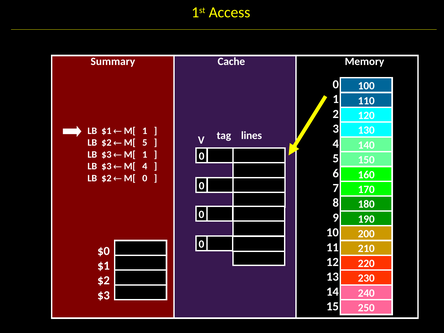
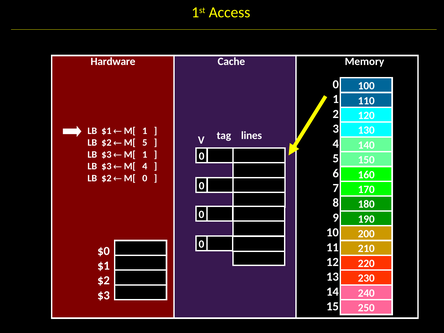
Summary: Summary -> Hardware
